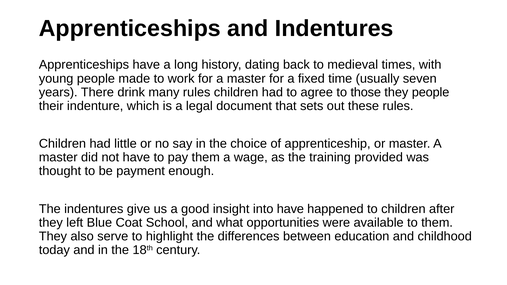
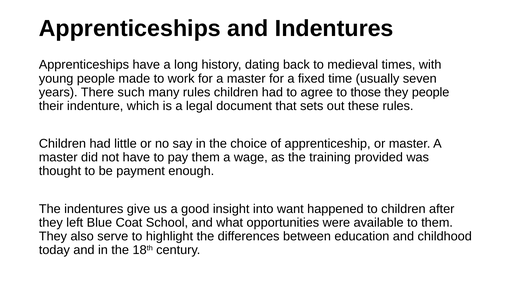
drink: drink -> such
into have: have -> want
